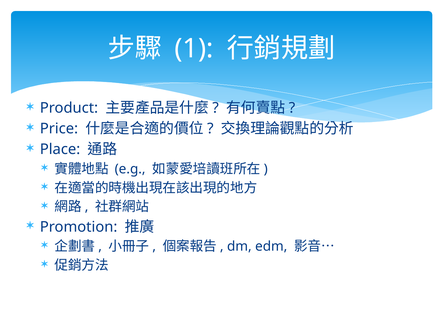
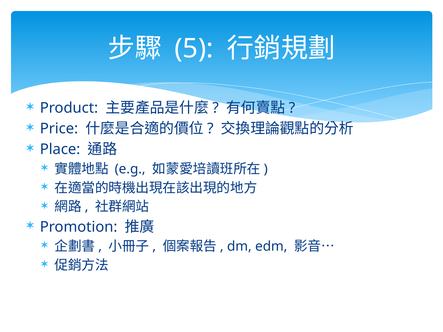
1: 1 -> 5
